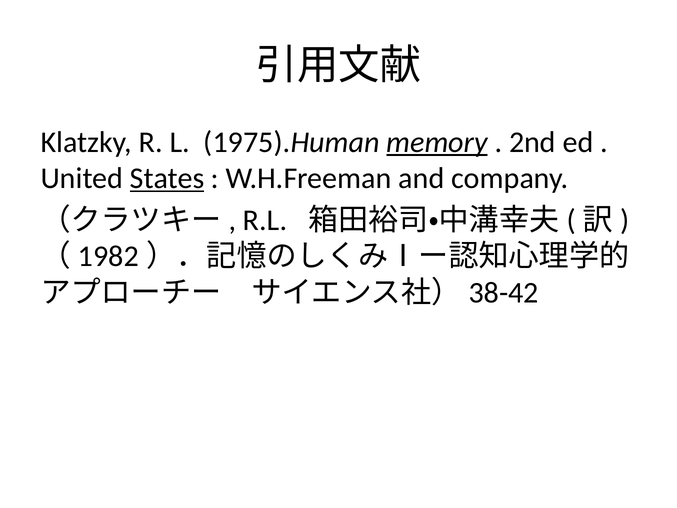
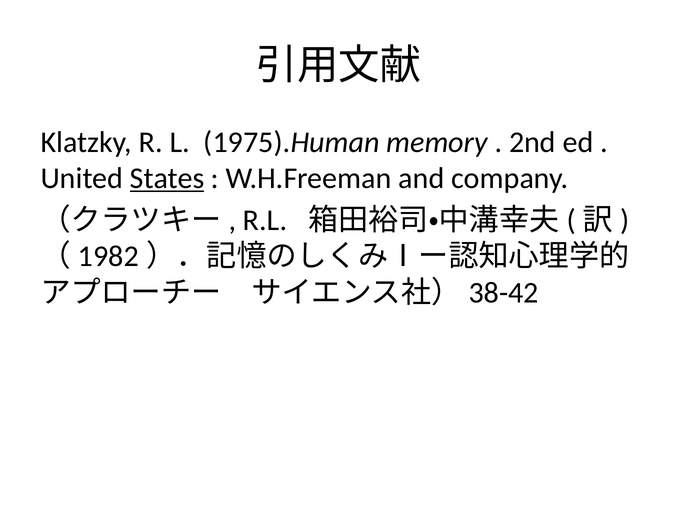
memory underline: present -> none
